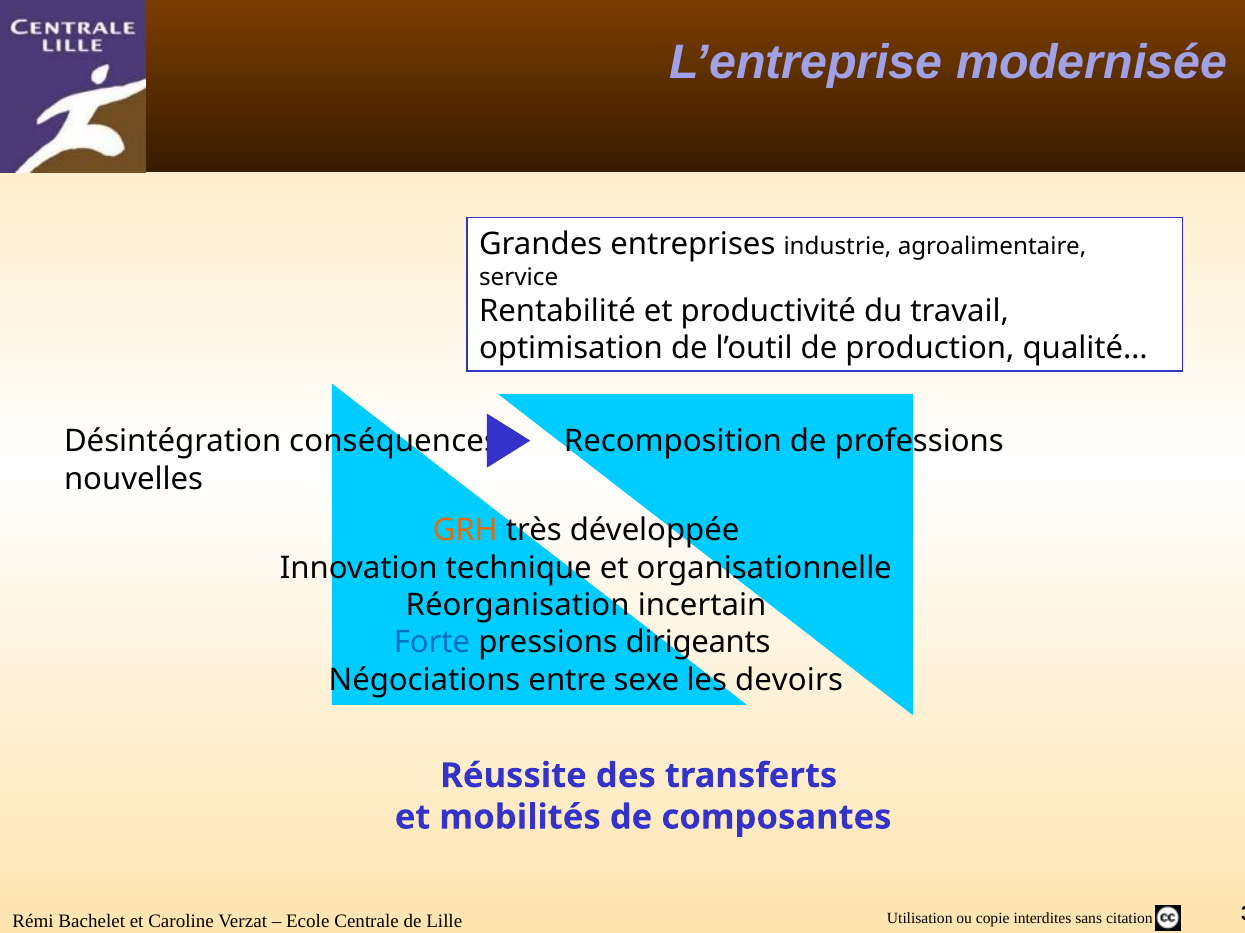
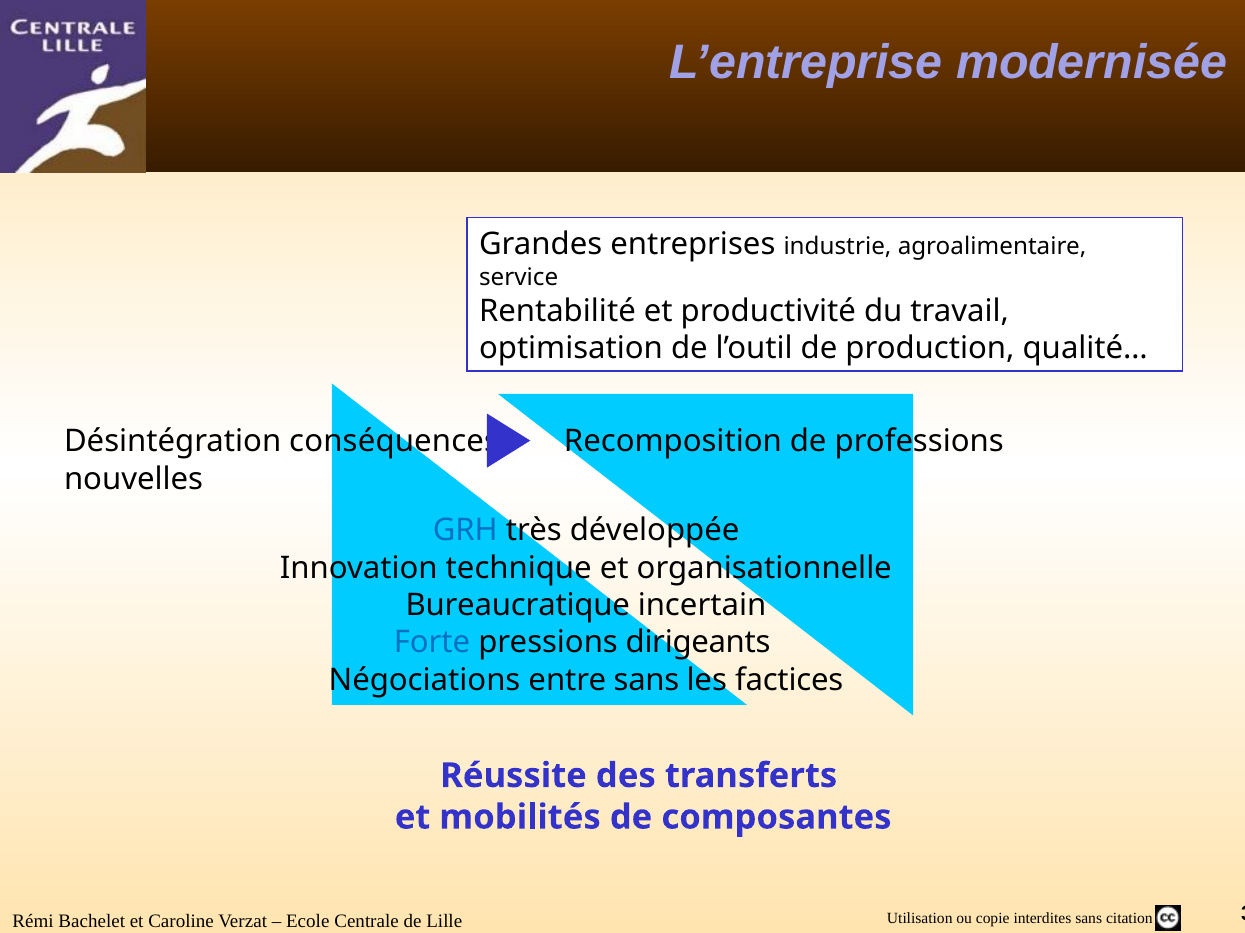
GRH colour: orange -> blue
Réorganisation: Réorganisation -> Bureaucratique
entre sexe: sexe -> sans
devoirs: devoirs -> factices
